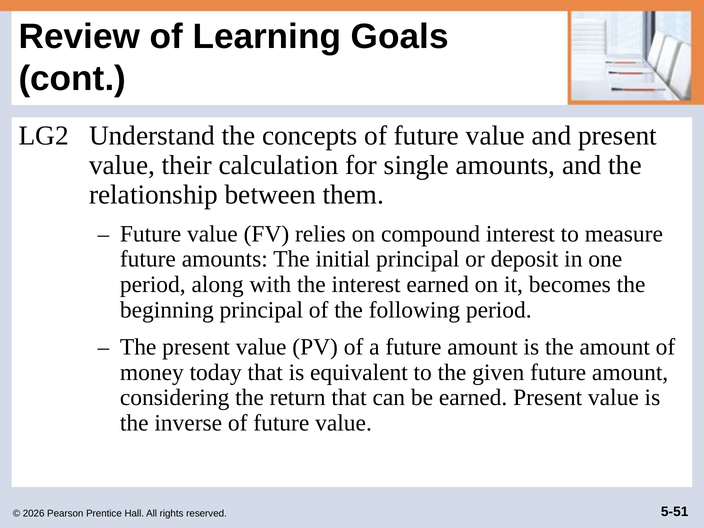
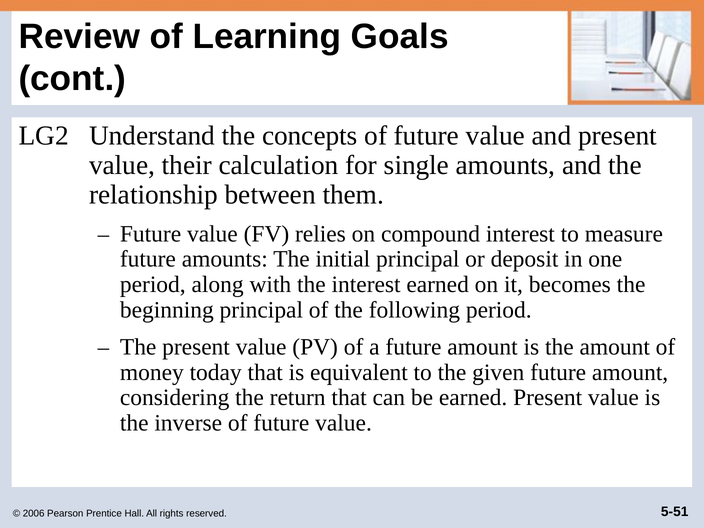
2026: 2026 -> 2006
